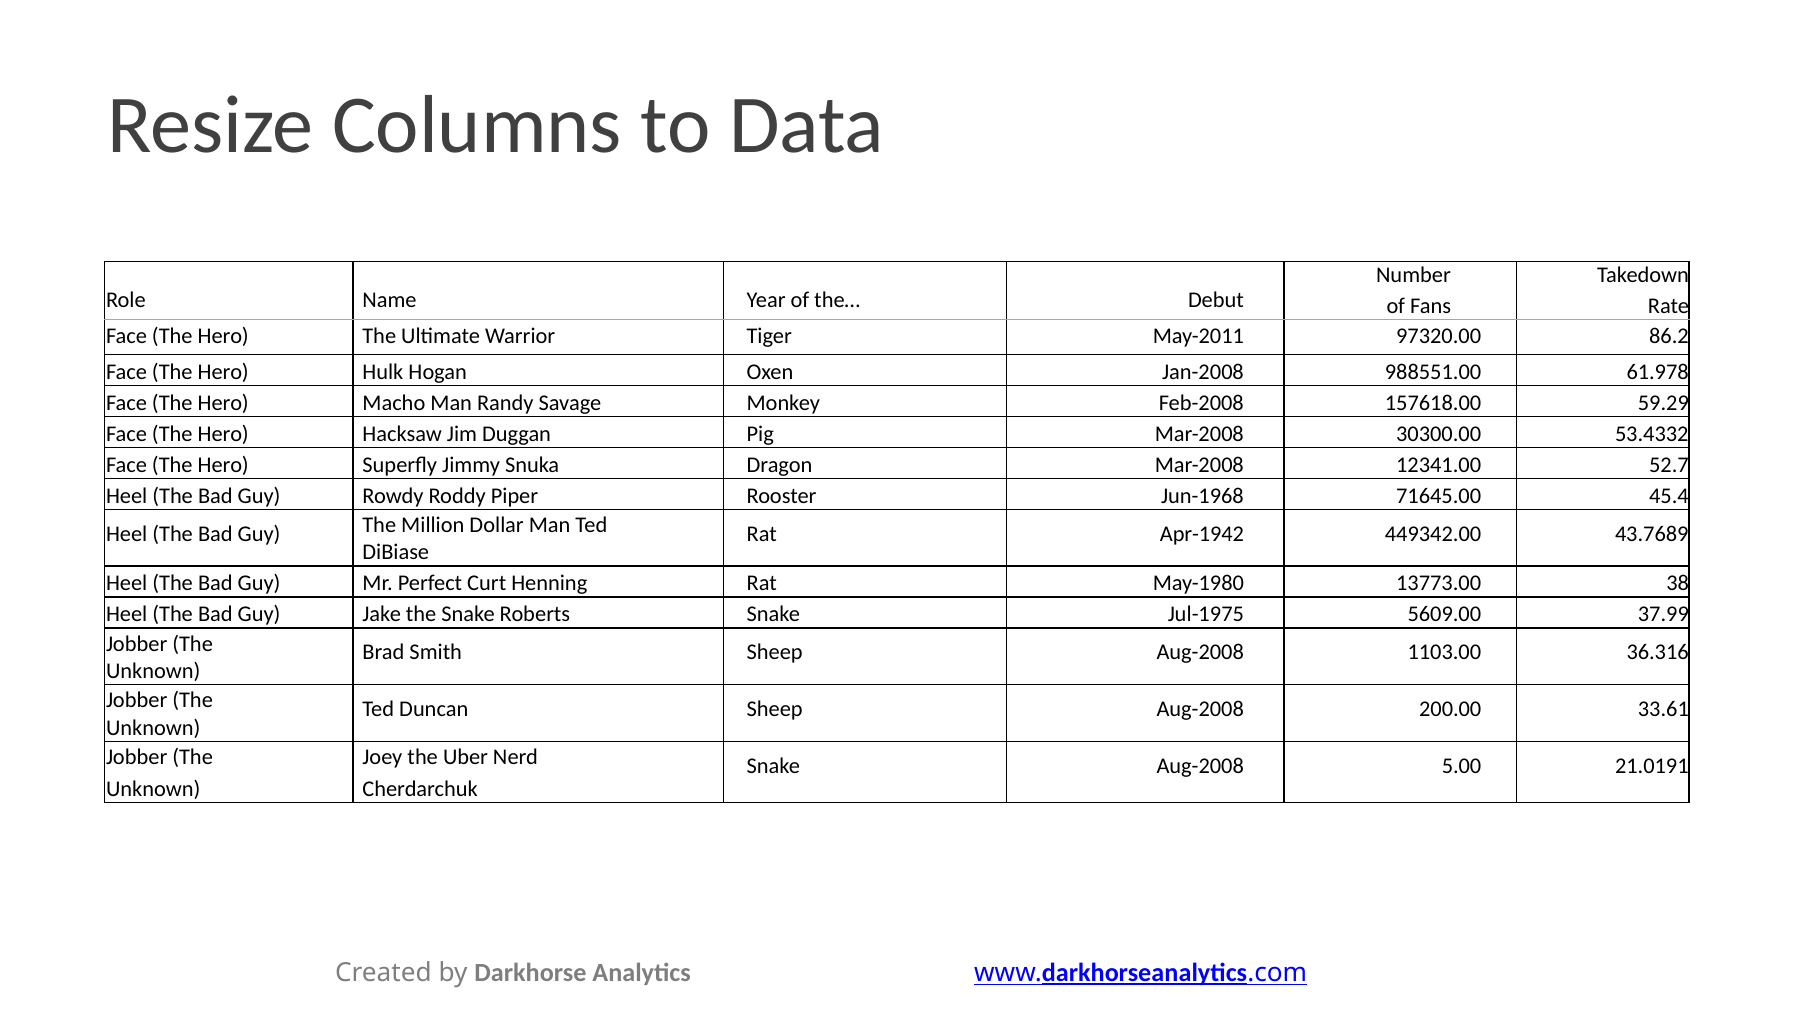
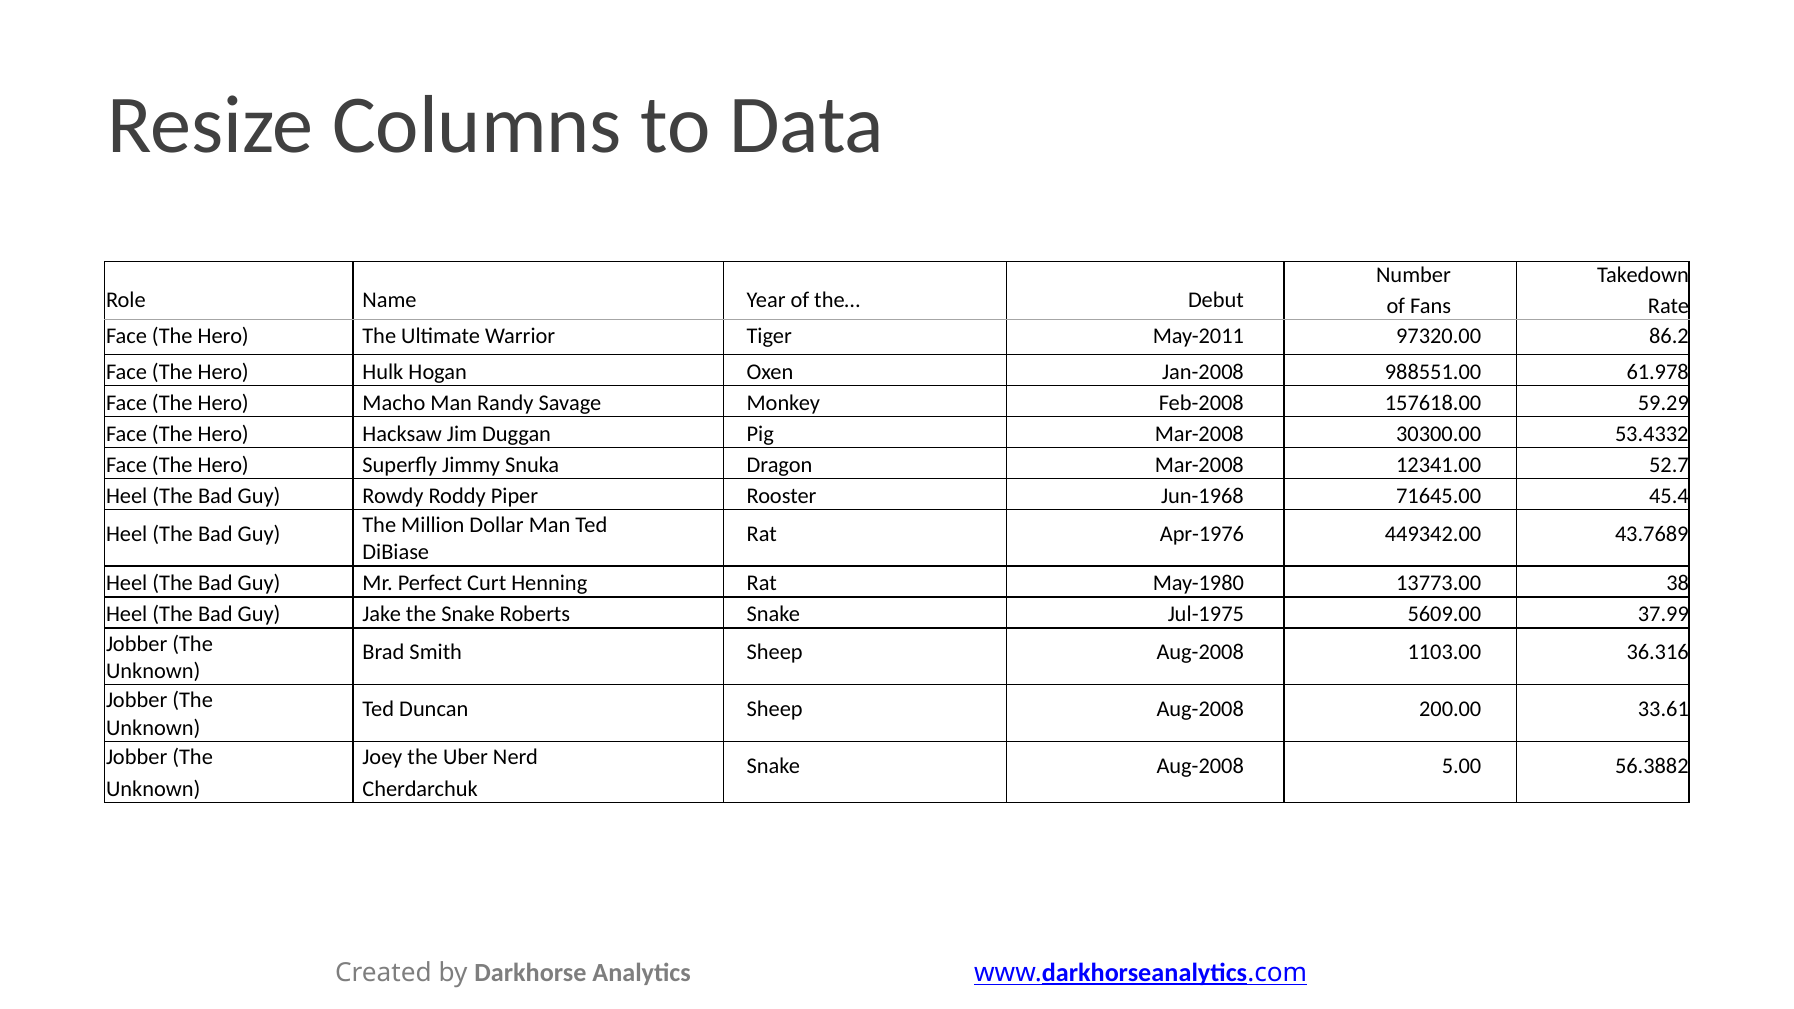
Apr-1942: Apr-1942 -> Apr-1976
21.0191: 21.0191 -> 56.3882
